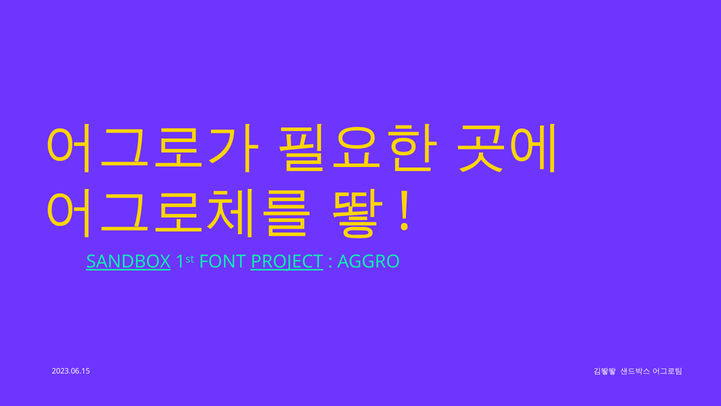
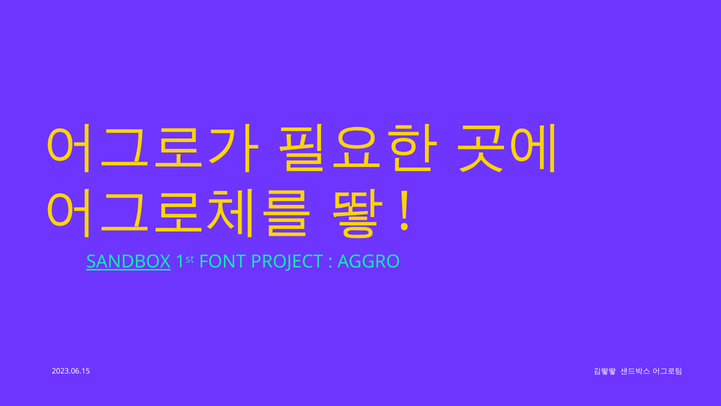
PROJECT underline: present -> none
